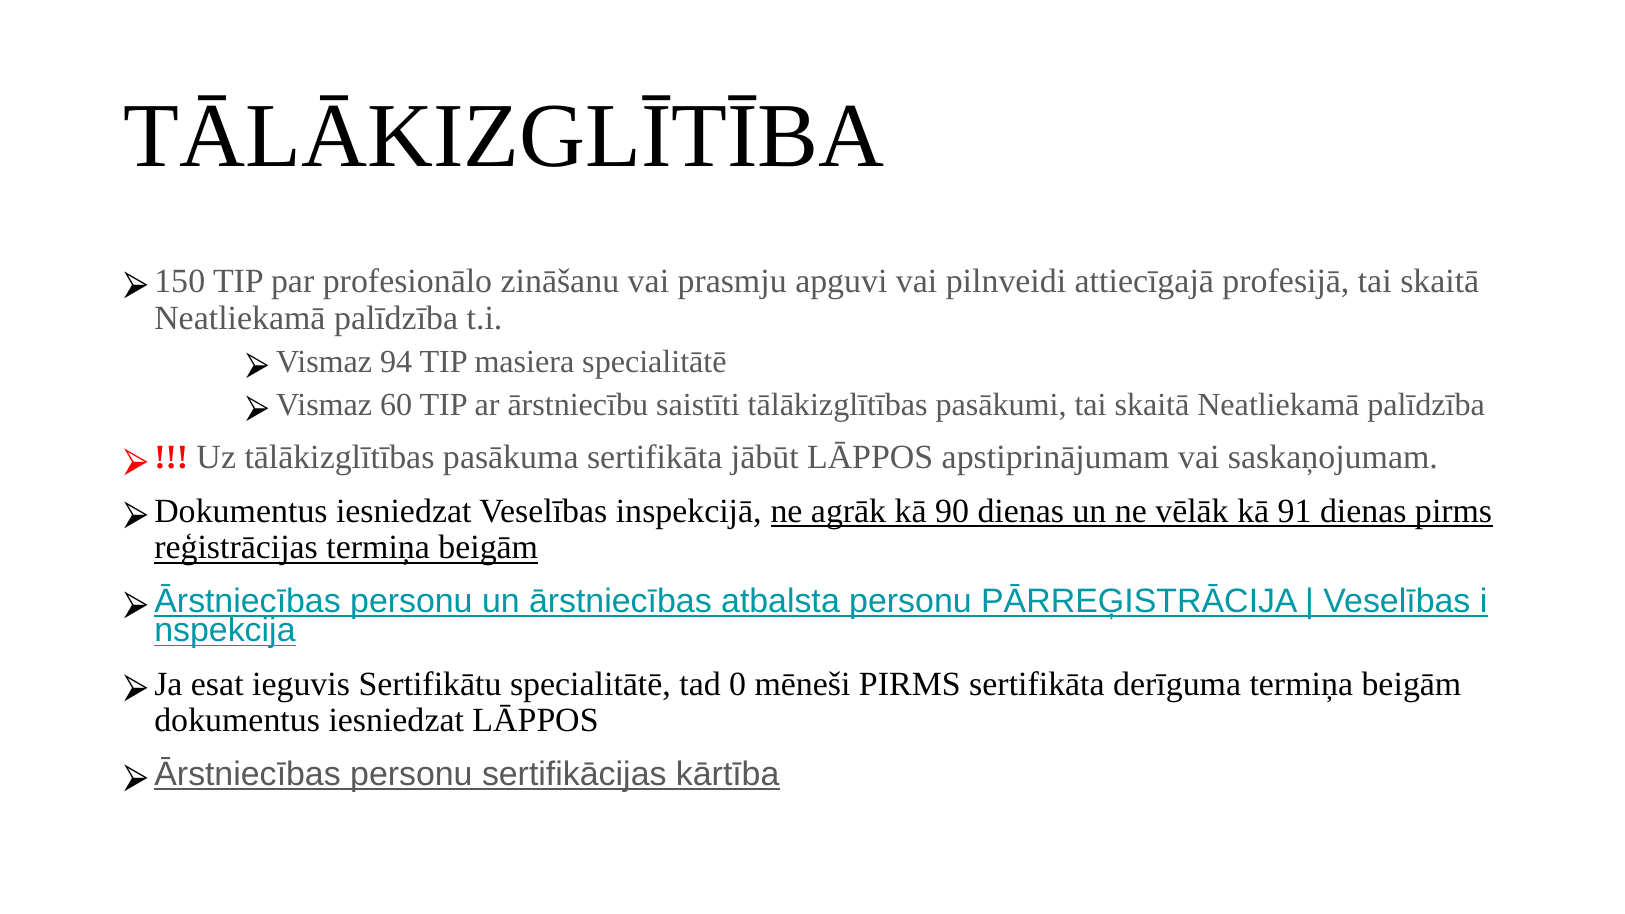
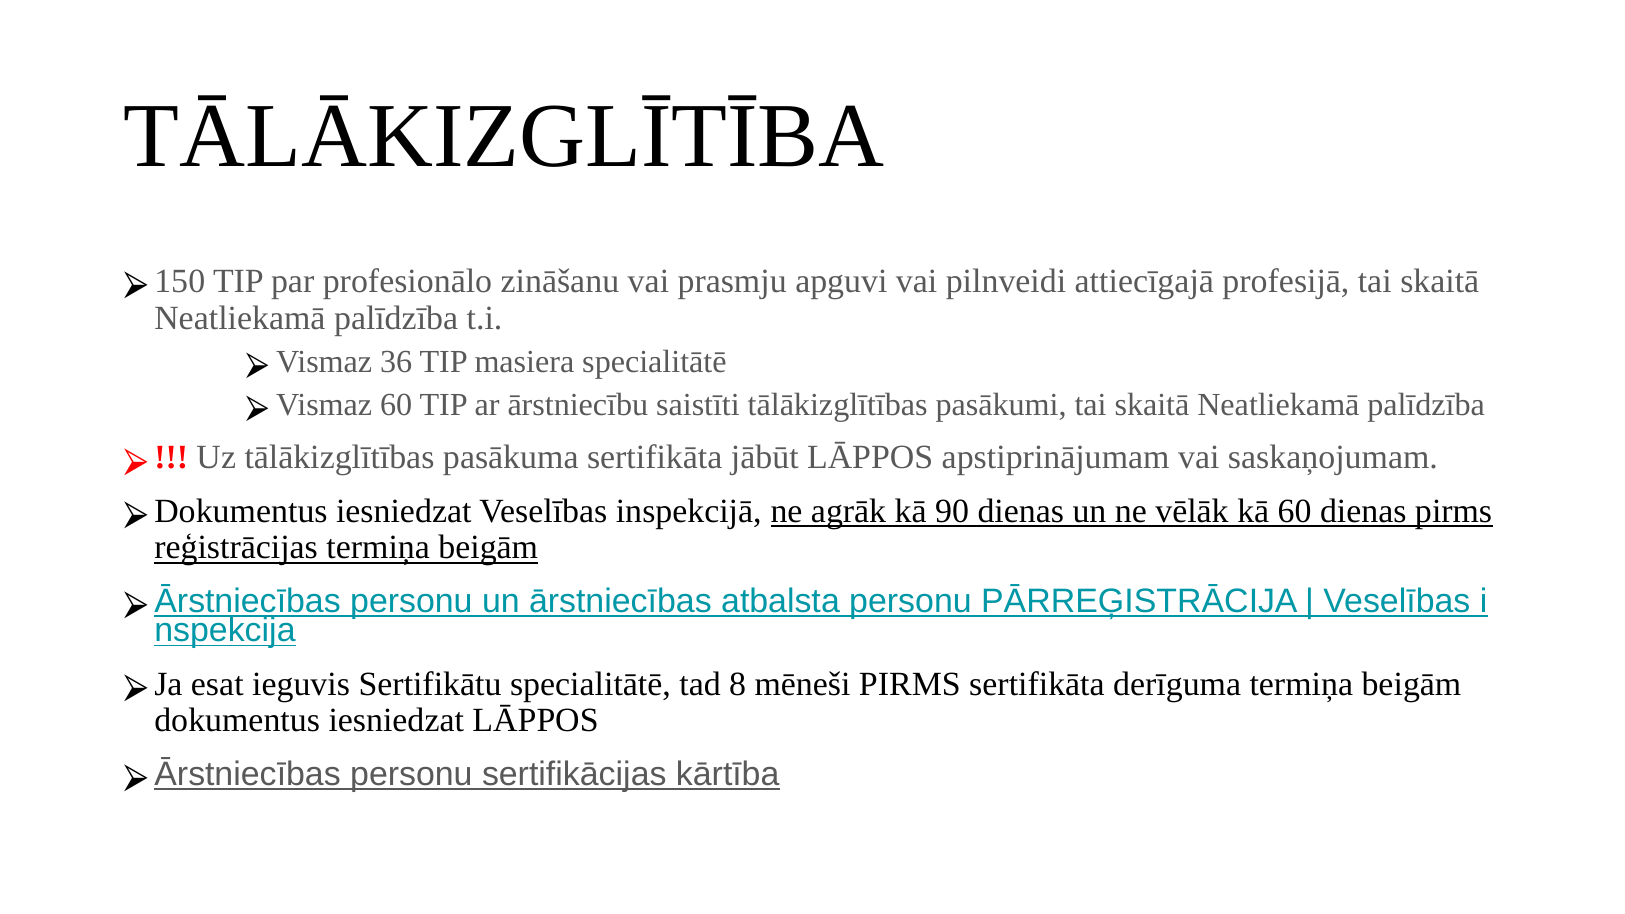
94: 94 -> 36
kā 91: 91 -> 60
0: 0 -> 8
